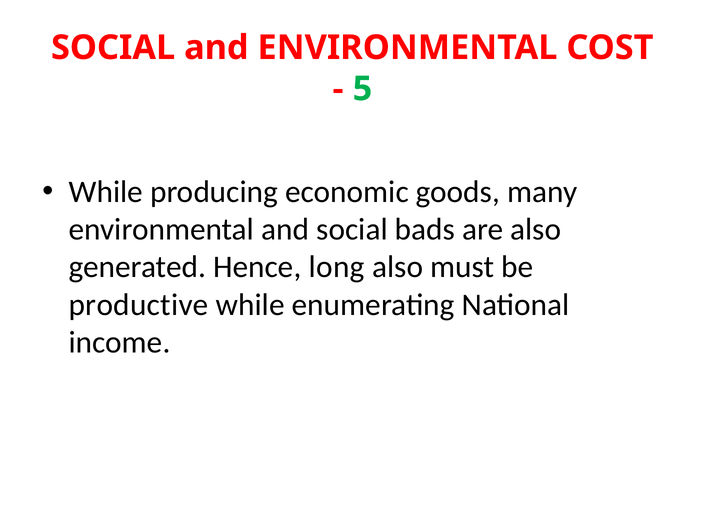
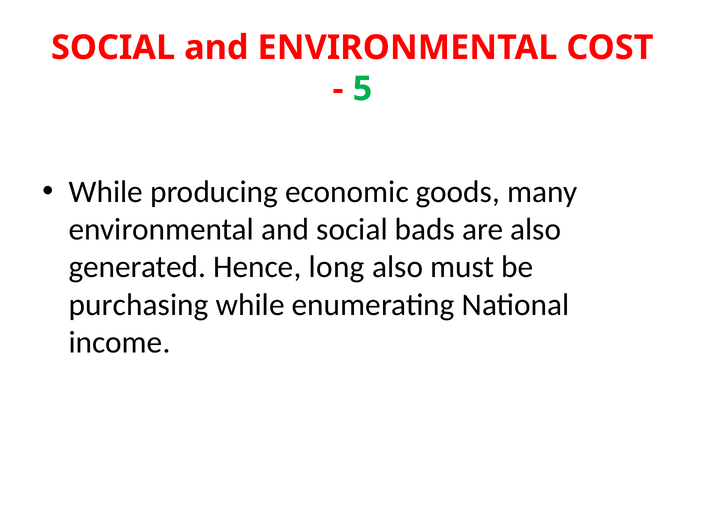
productive: productive -> purchasing
